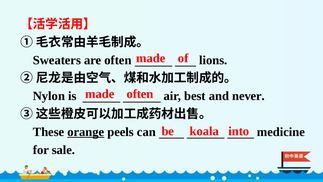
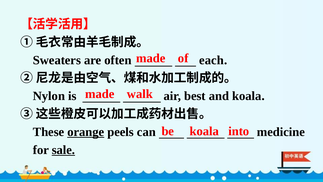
lions: lions -> each
made often: often -> walk
and never: never -> koala
sale underline: none -> present
